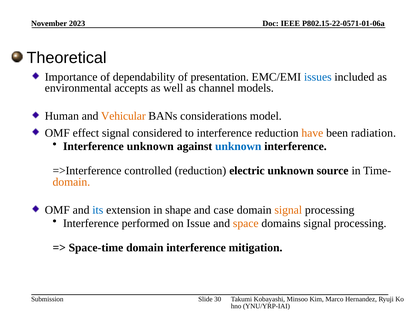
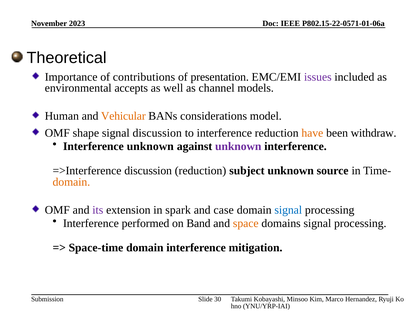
dependability: dependability -> contributions
issues colour: blue -> purple
effect: effect -> shape
signal considered: considered -> discussion
radiation: radiation -> withdraw
unknown at (238, 146) colour: blue -> purple
=>Interference controlled: controlled -> discussion
electric: electric -> subject
its colour: blue -> purple
shape: shape -> spark
signal at (288, 210) colour: orange -> blue
Issue: Issue -> Band
